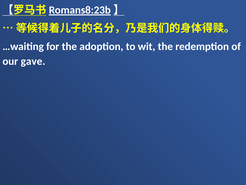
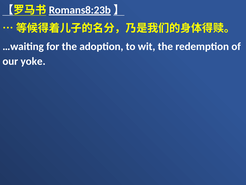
gave: gave -> yoke
